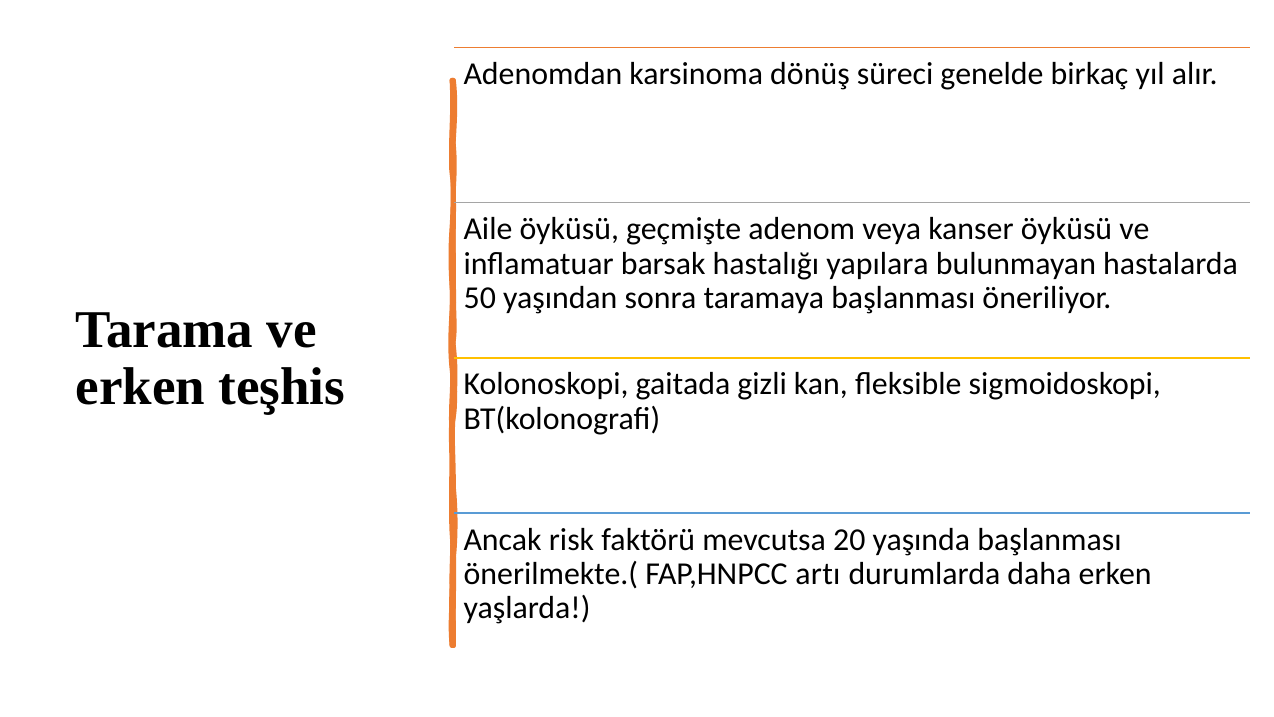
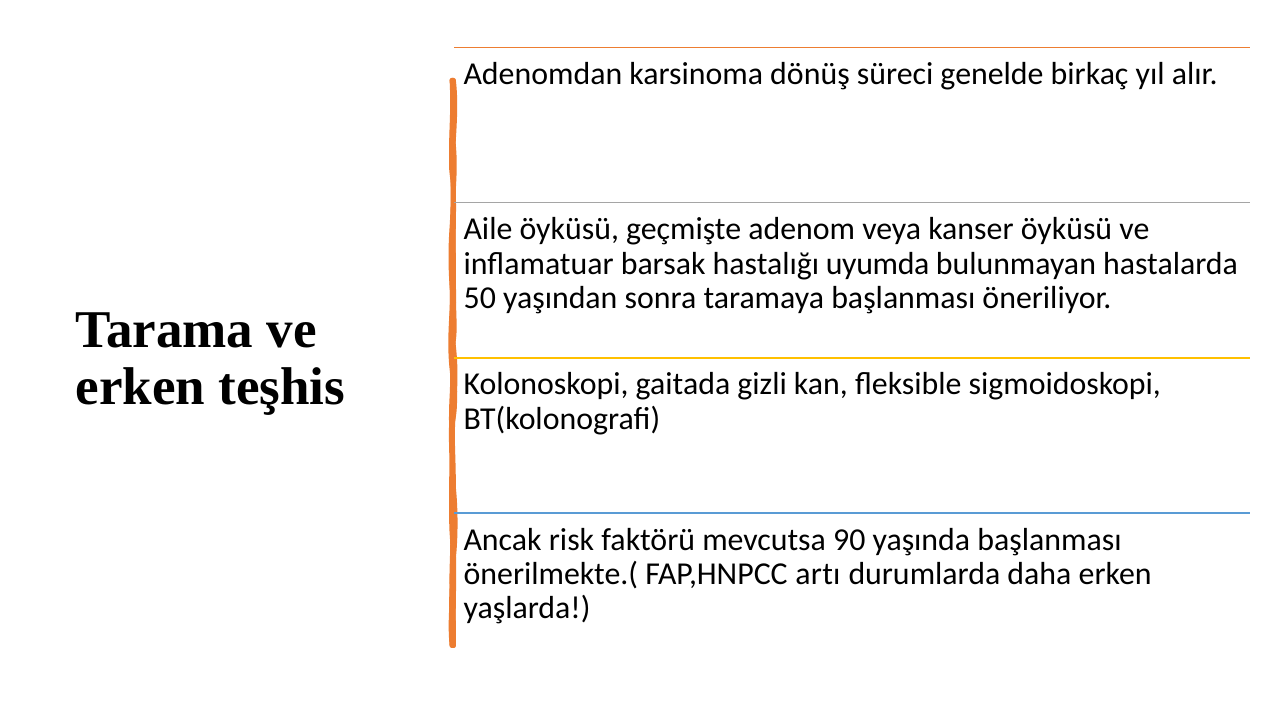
yapılara: yapılara -> uyumda
20: 20 -> 90
